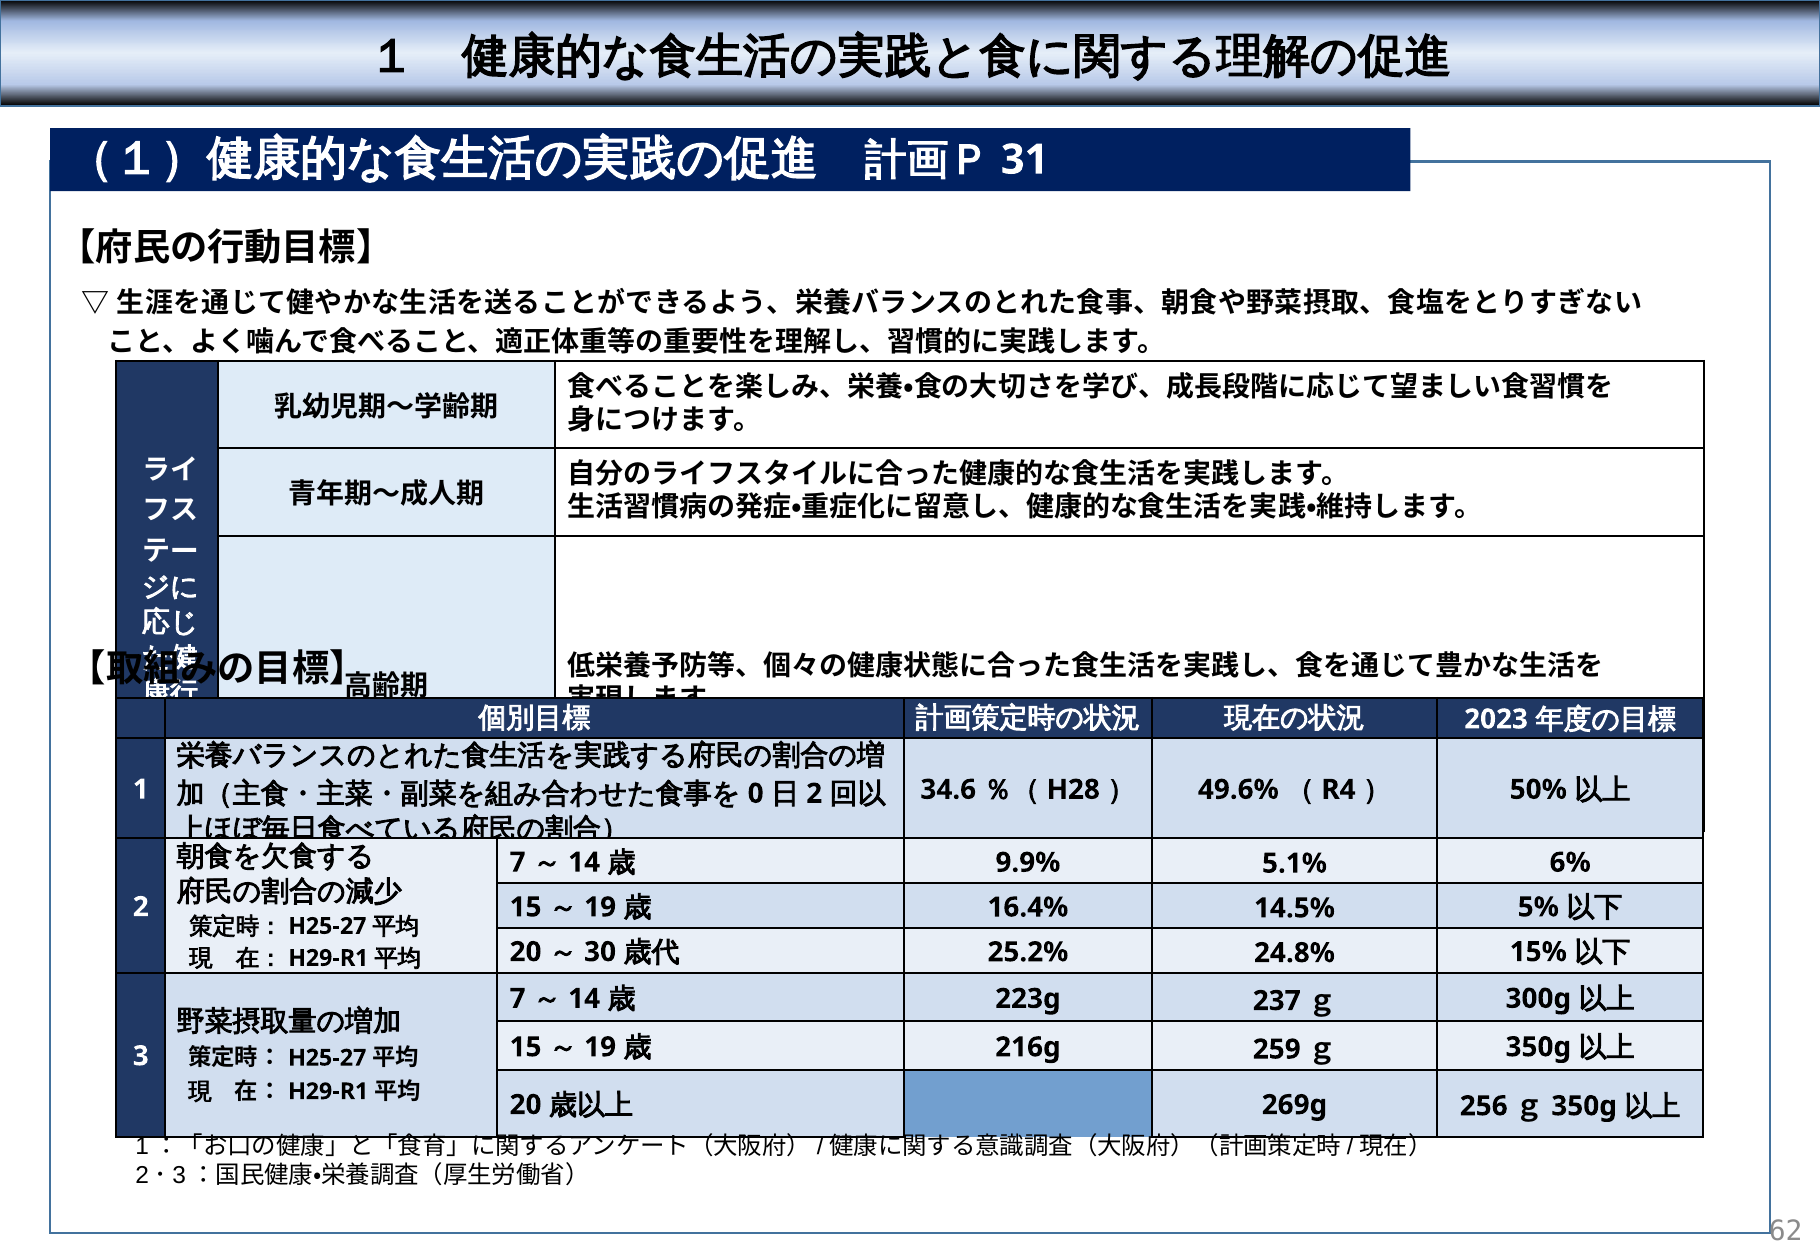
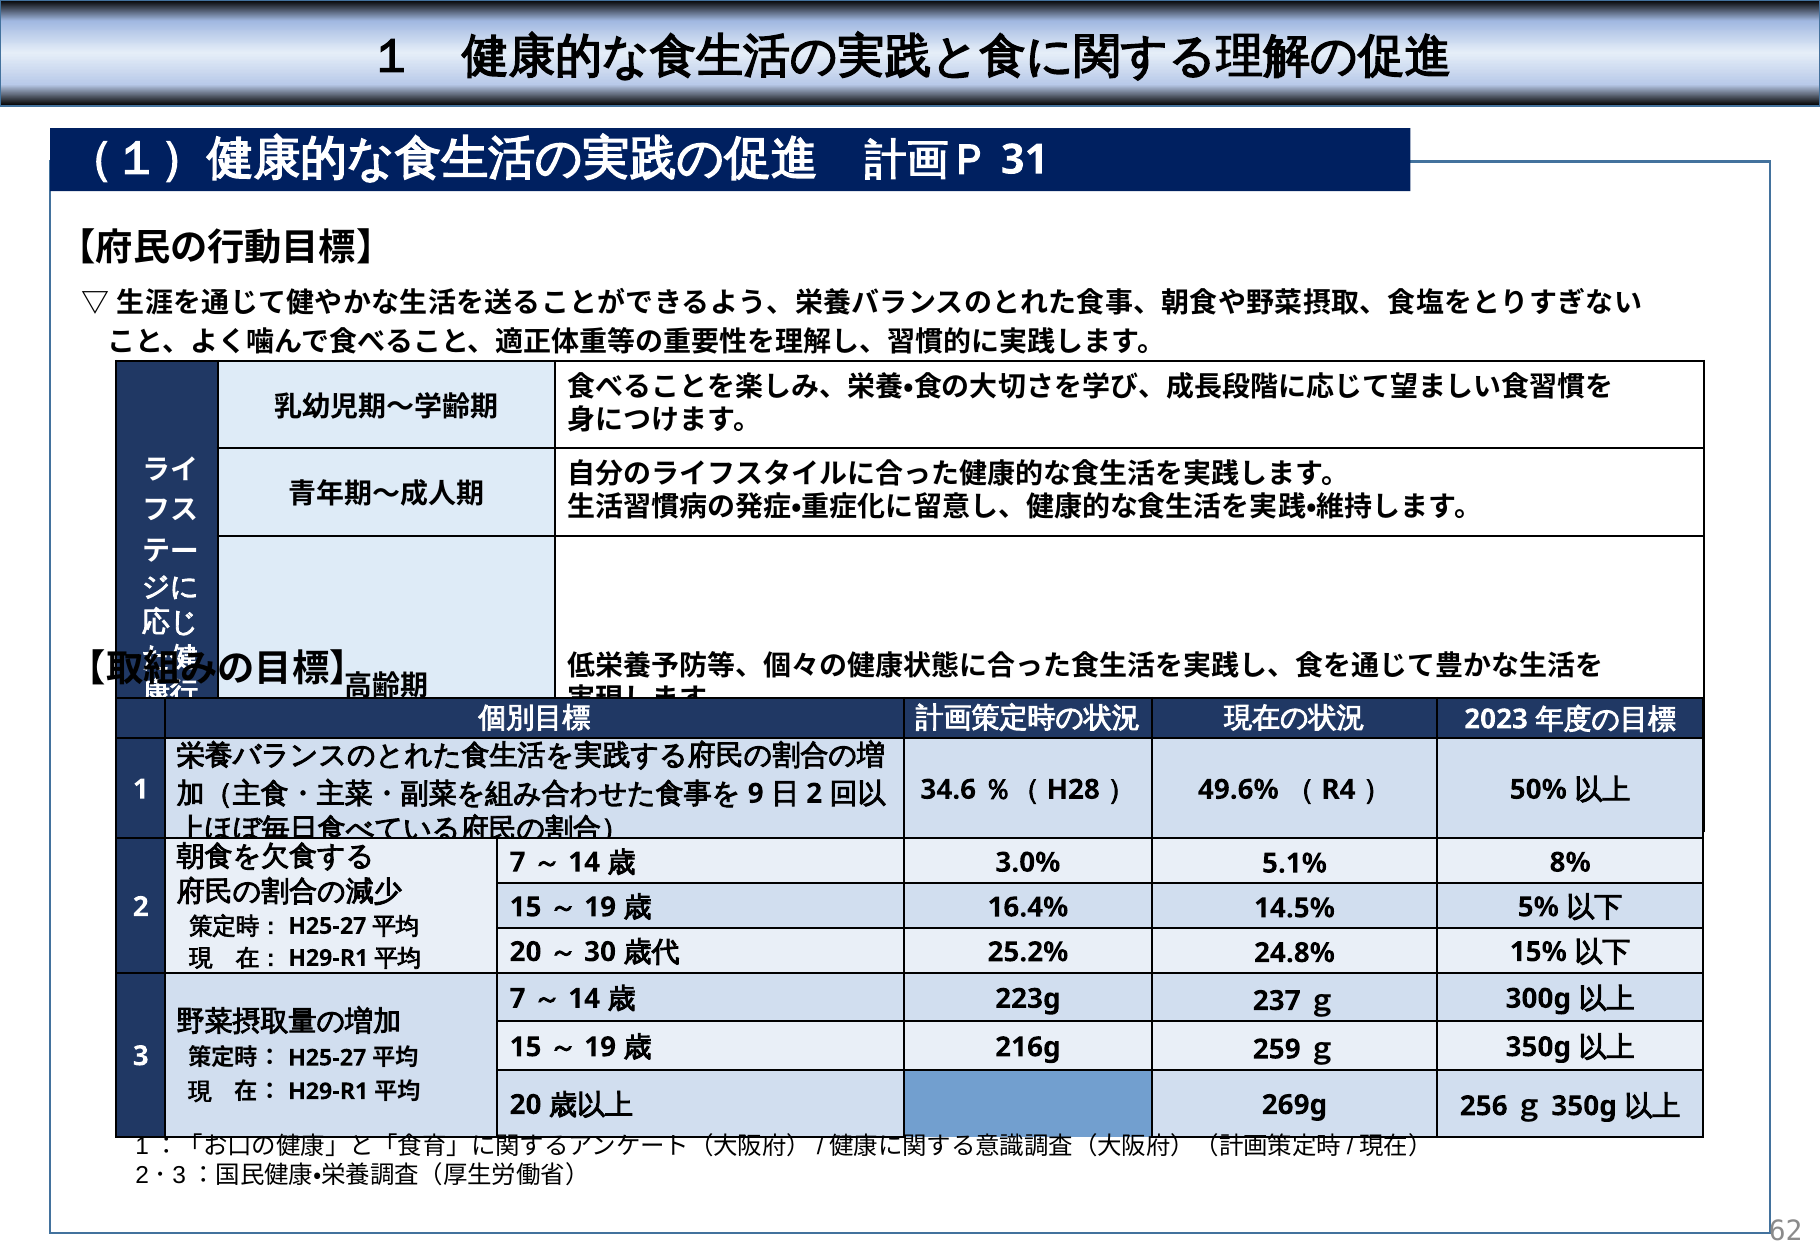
0: 0 -> 9
9.9%: 9.9% -> 3.0%
6%: 6% -> 8%
